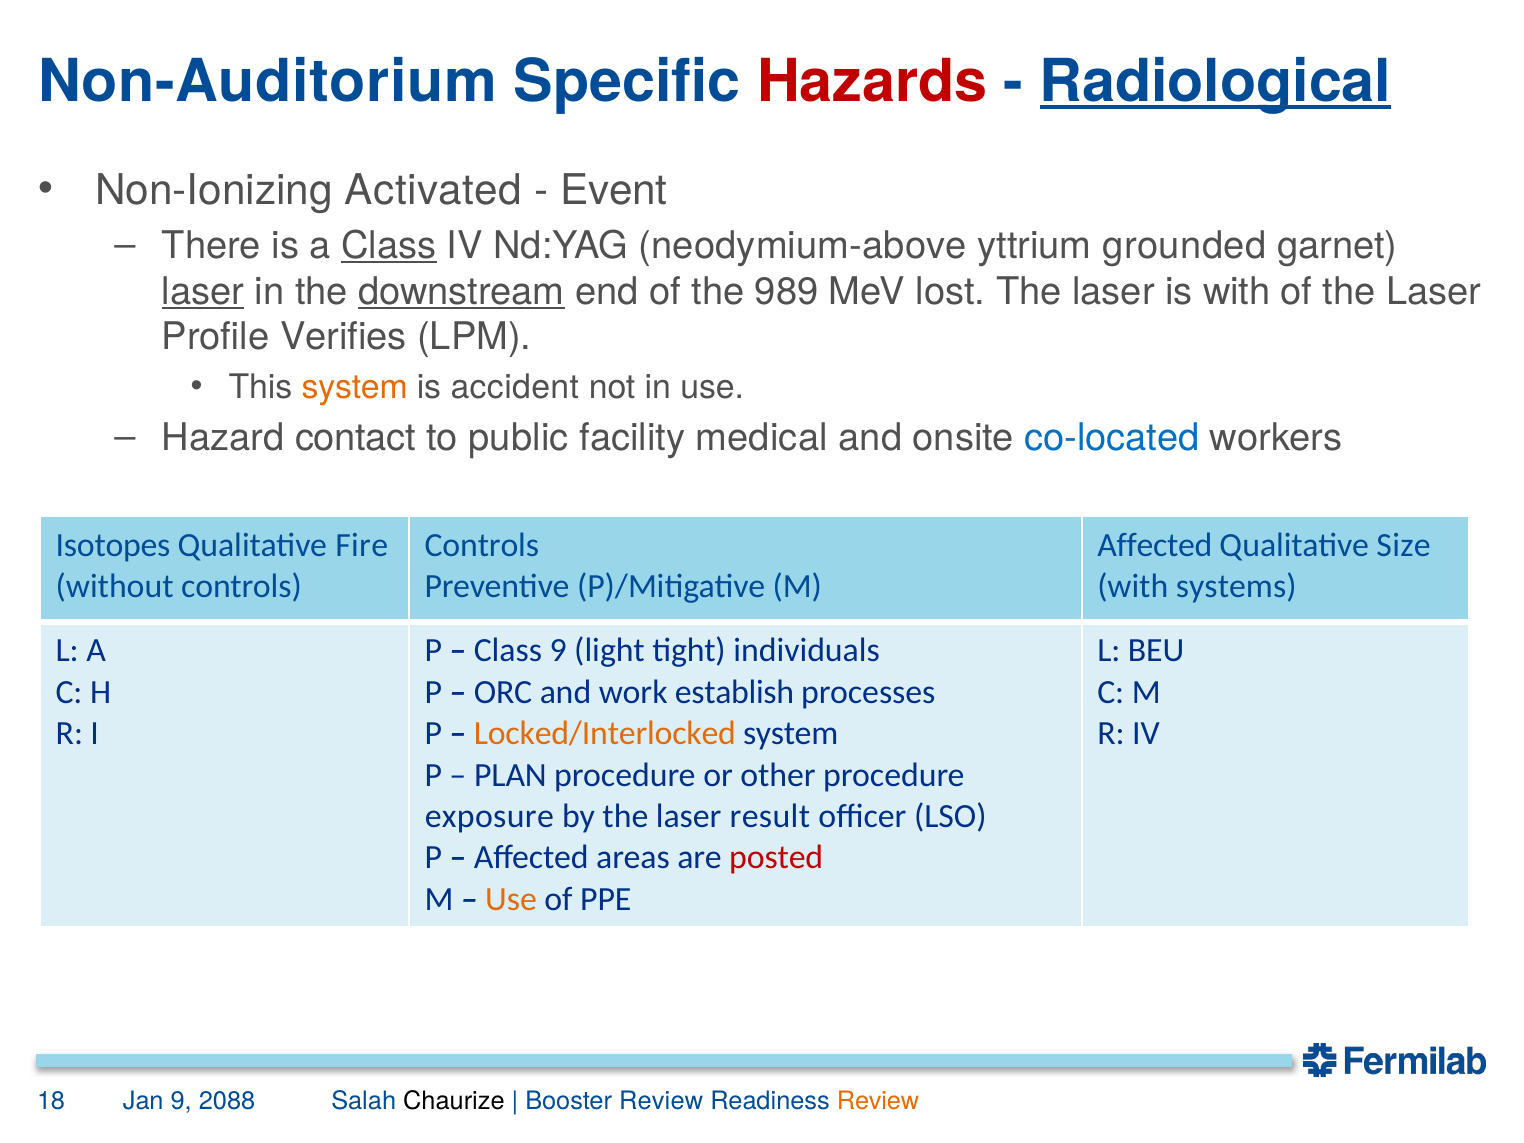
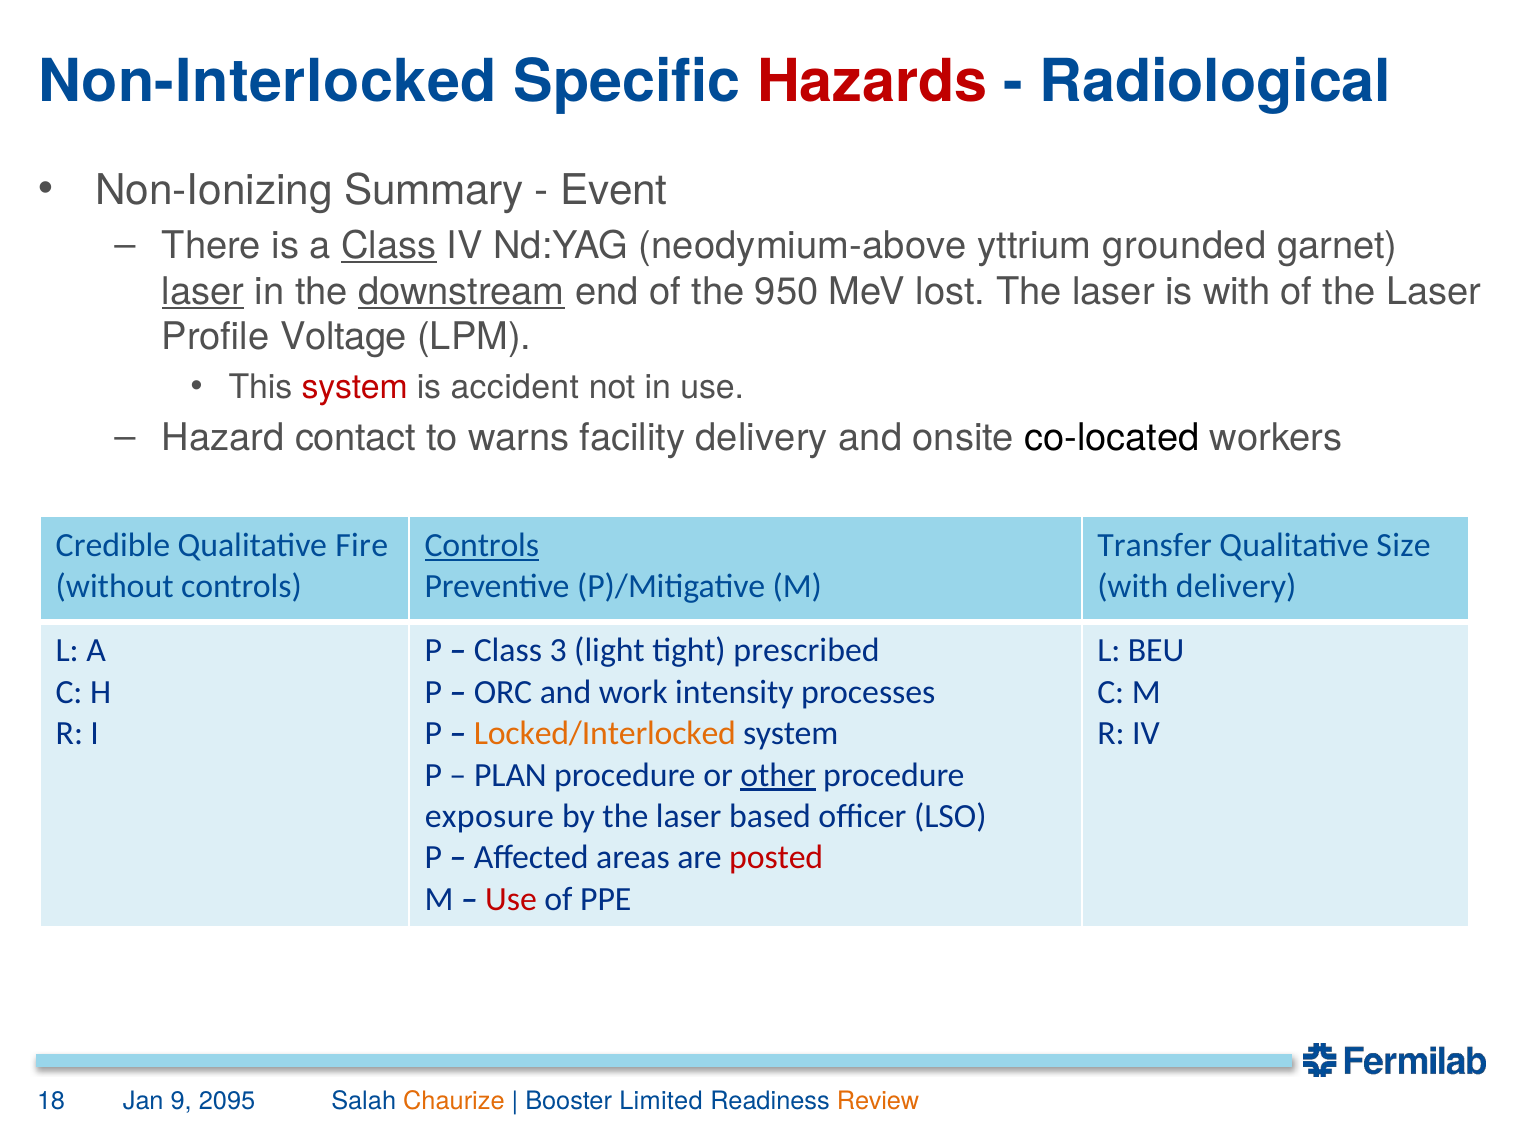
Non-Auditorium: Non-Auditorium -> Non-Interlocked
Radiological underline: present -> none
Activated: Activated -> Summary
989: 989 -> 950
Verifies: Verifies -> Voltage
system at (355, 387) colour: orange -> red
public: public -> warns
facility medical: medical -> delivery
co-located colour: blue -> black
Isotopes: Isotopes -> Credible
Controls at (482, 545) underline: none -> present
Affected at (1155, 545): Affected -> Transfer
with systems: systems -> delivery
Class 9: 9 -> 3
individuals: individuals -> prescribed
establish: establish -> intensity
other underline: none -> present
result: result -> based
Use at (511, 899) colour: orange -> red
2088: 2088 -> 2095
Chaurize colour: black -> orange
Booster Review: Review -> Limited
